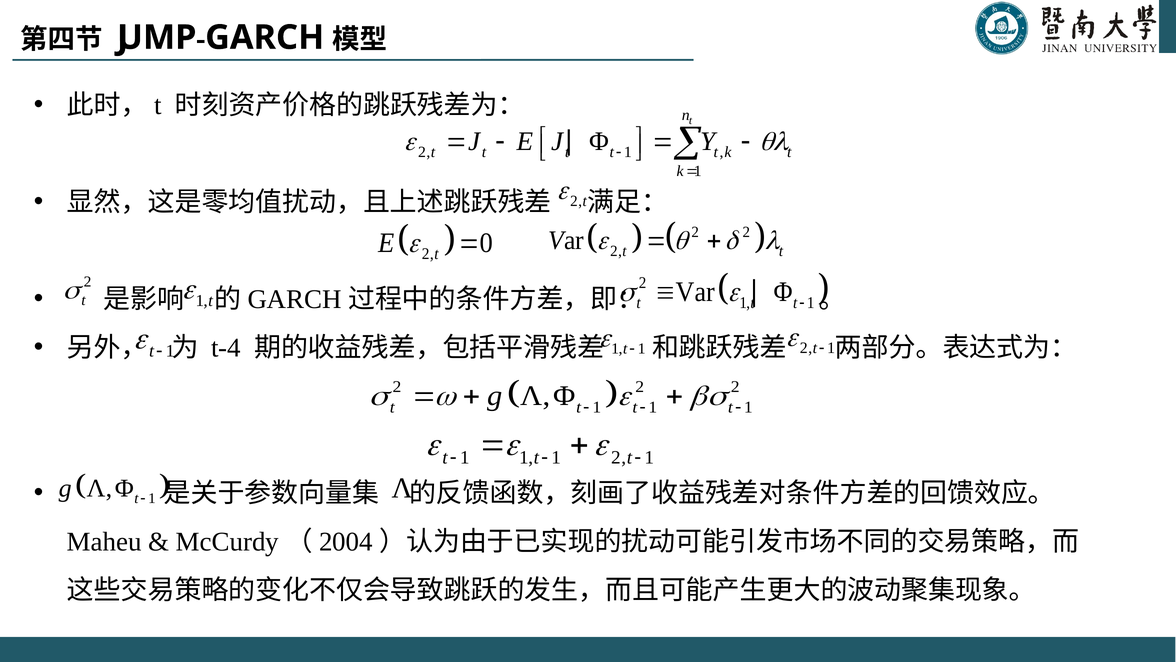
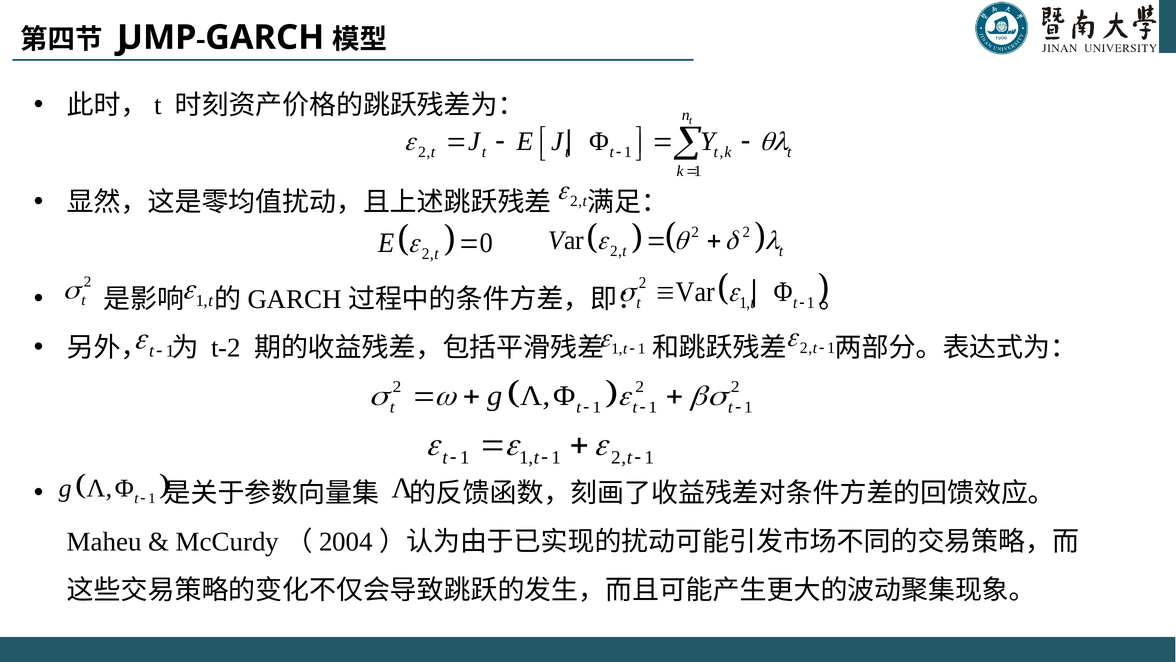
t-4: t-4 -> t-2
